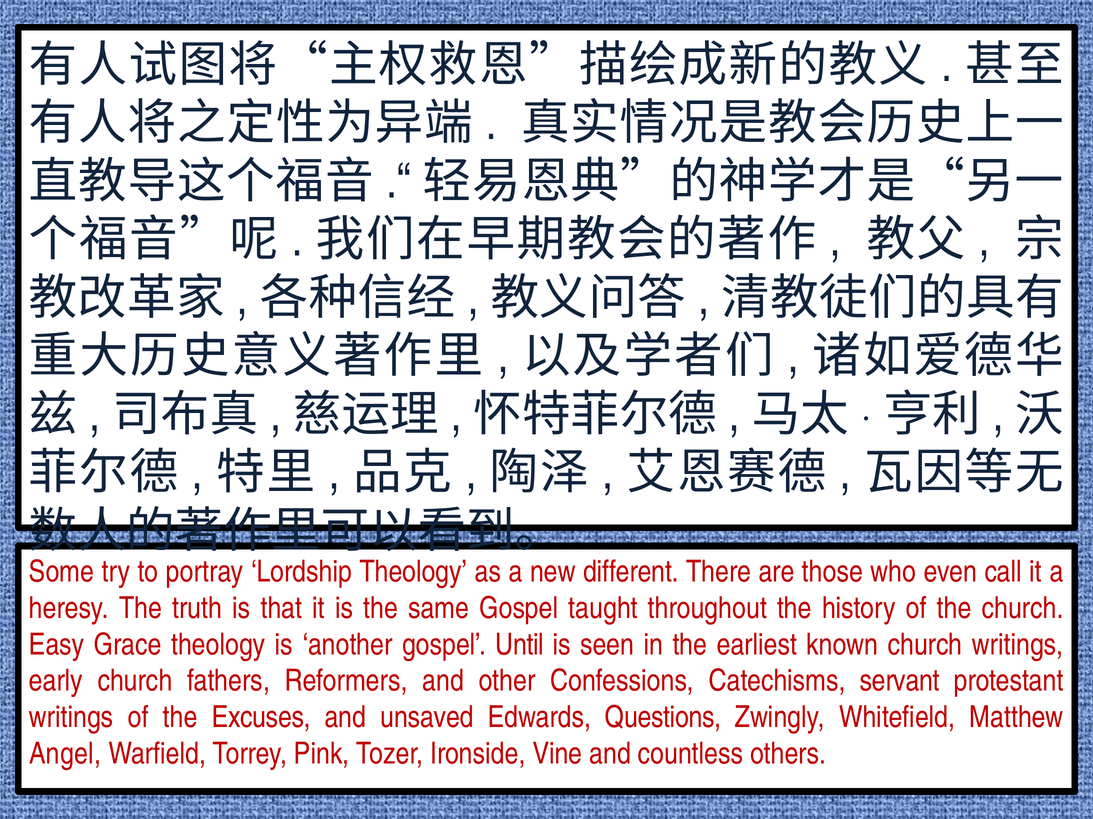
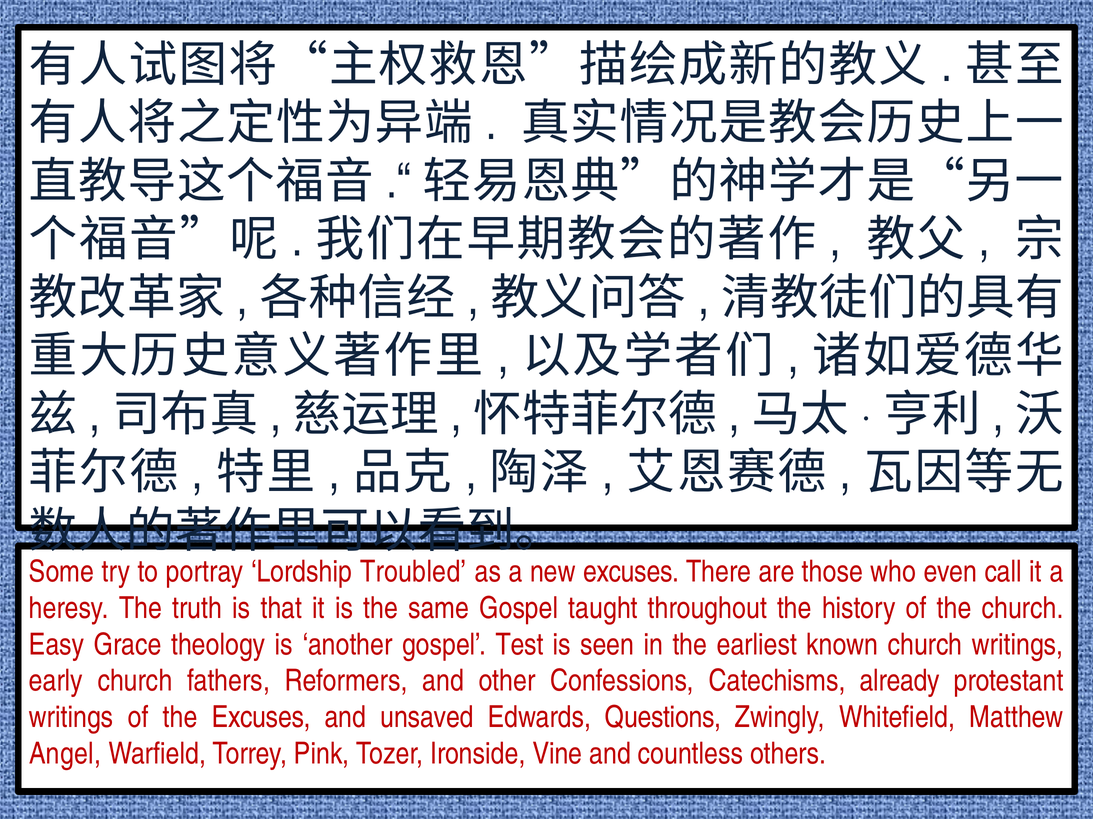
Lordship Theology: Theology -> Troubled
new different: different -> excuses
Until: Until -> Test
servant: servant -> already
